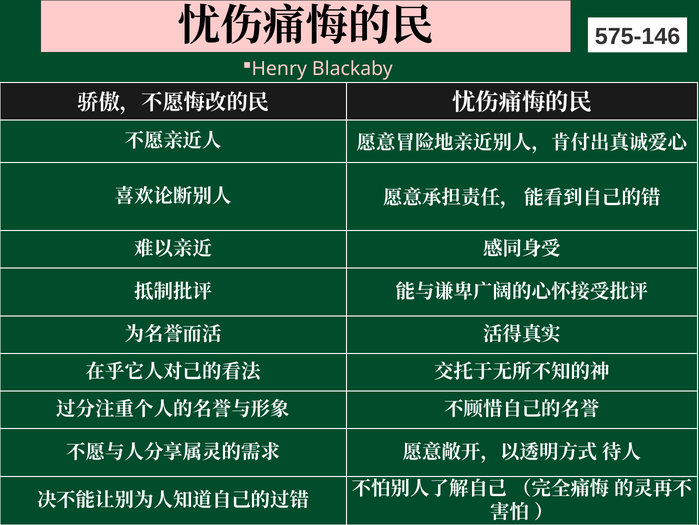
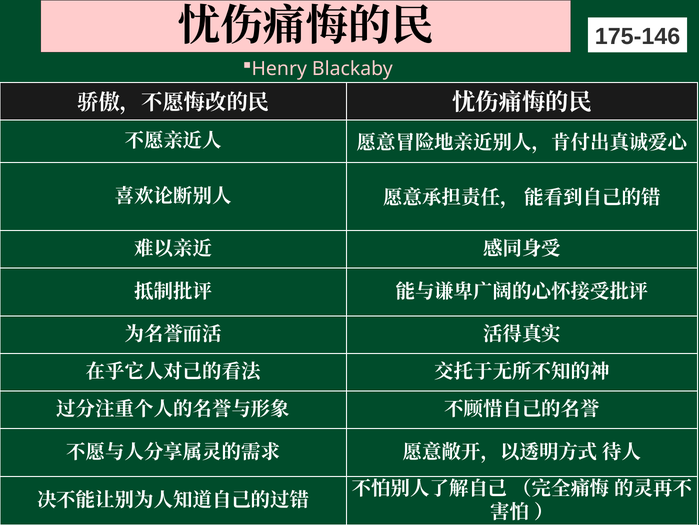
575-146: 575-146 -> 175-146
